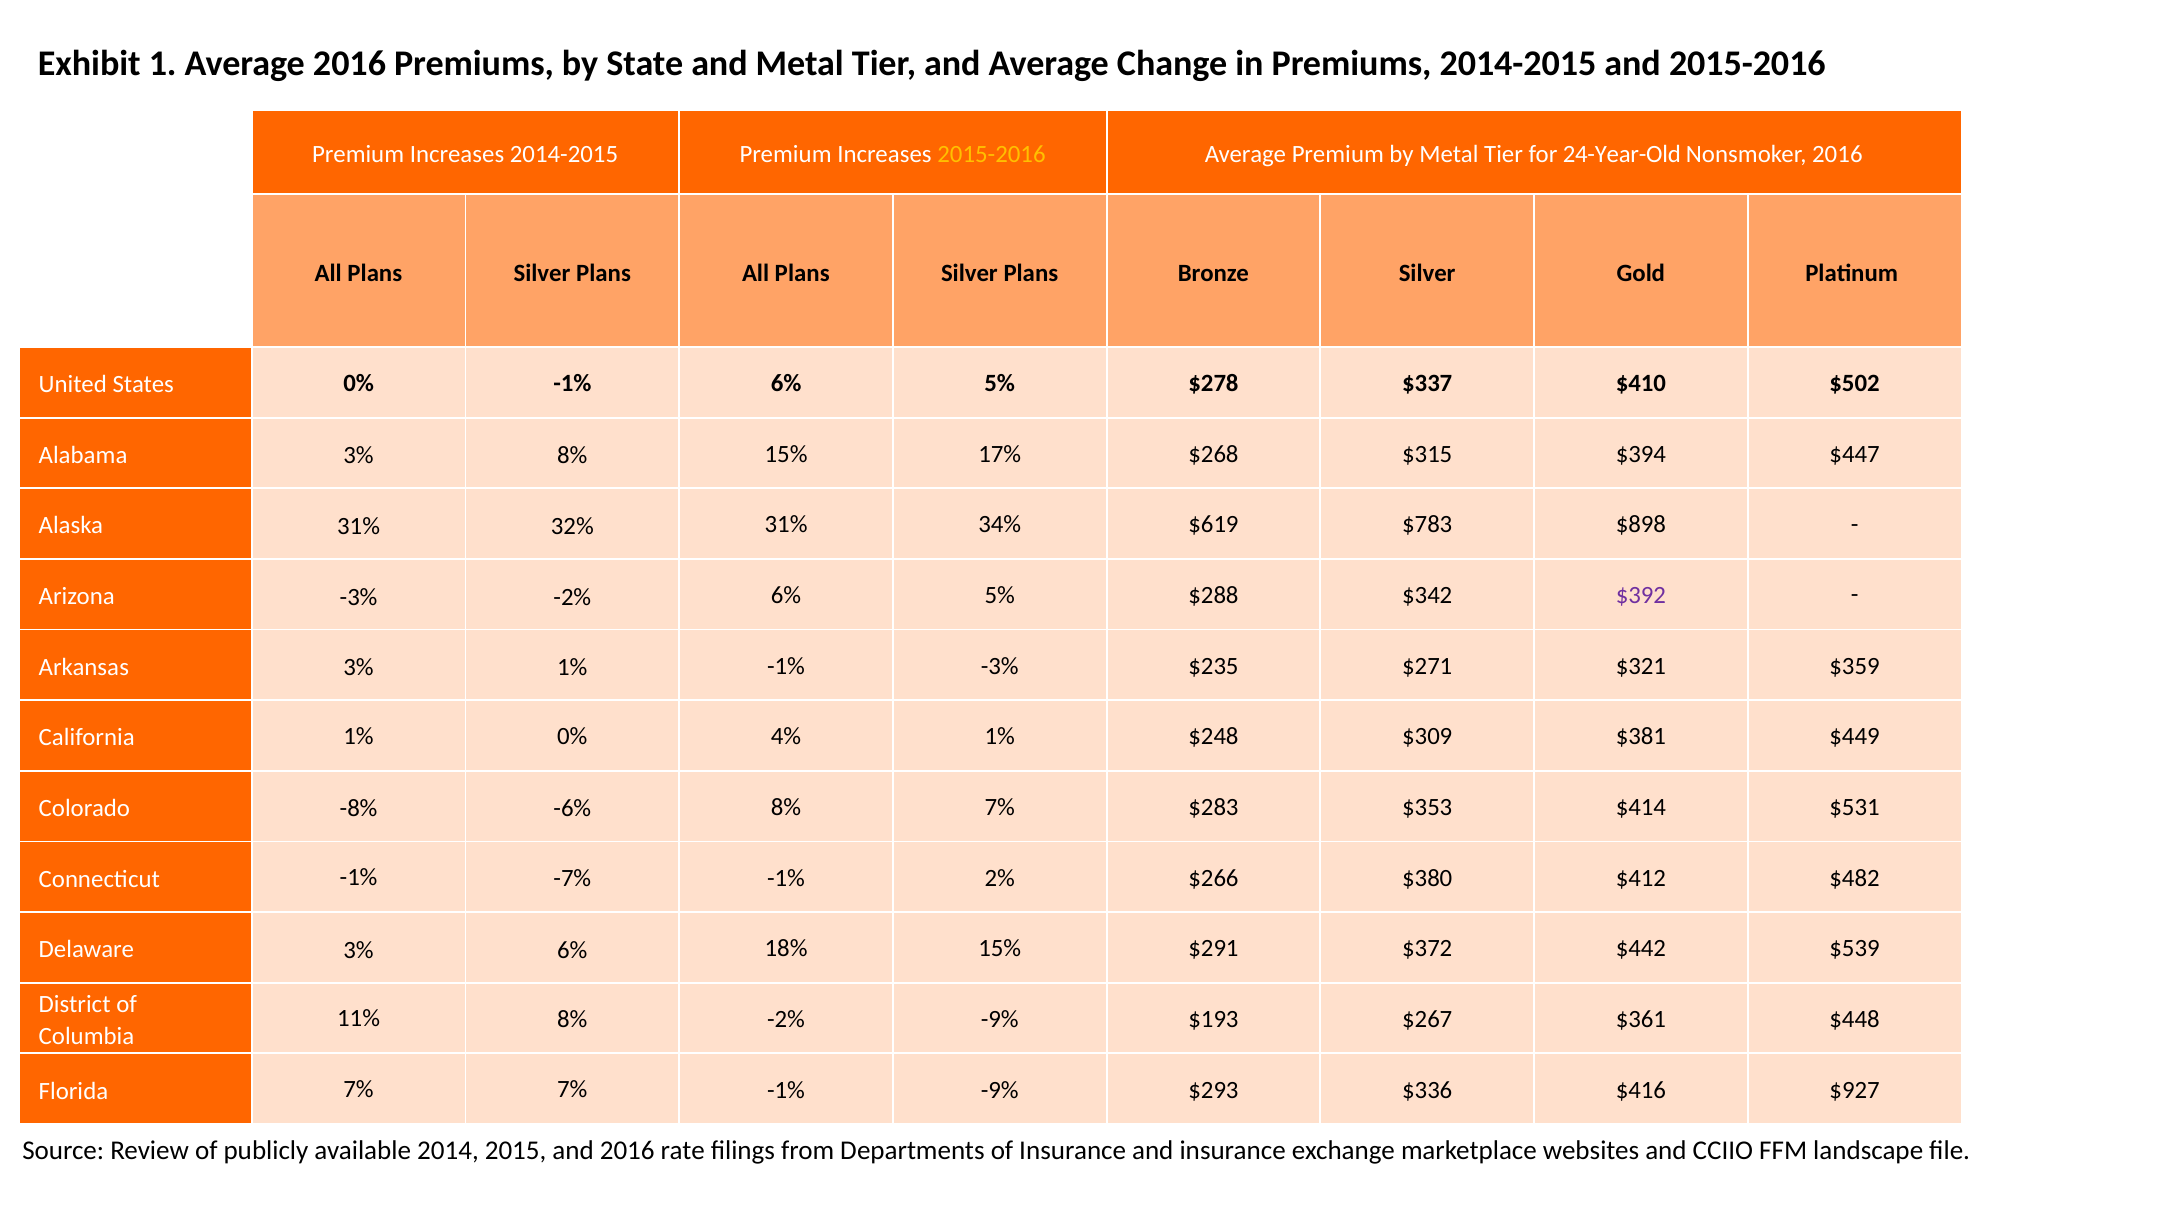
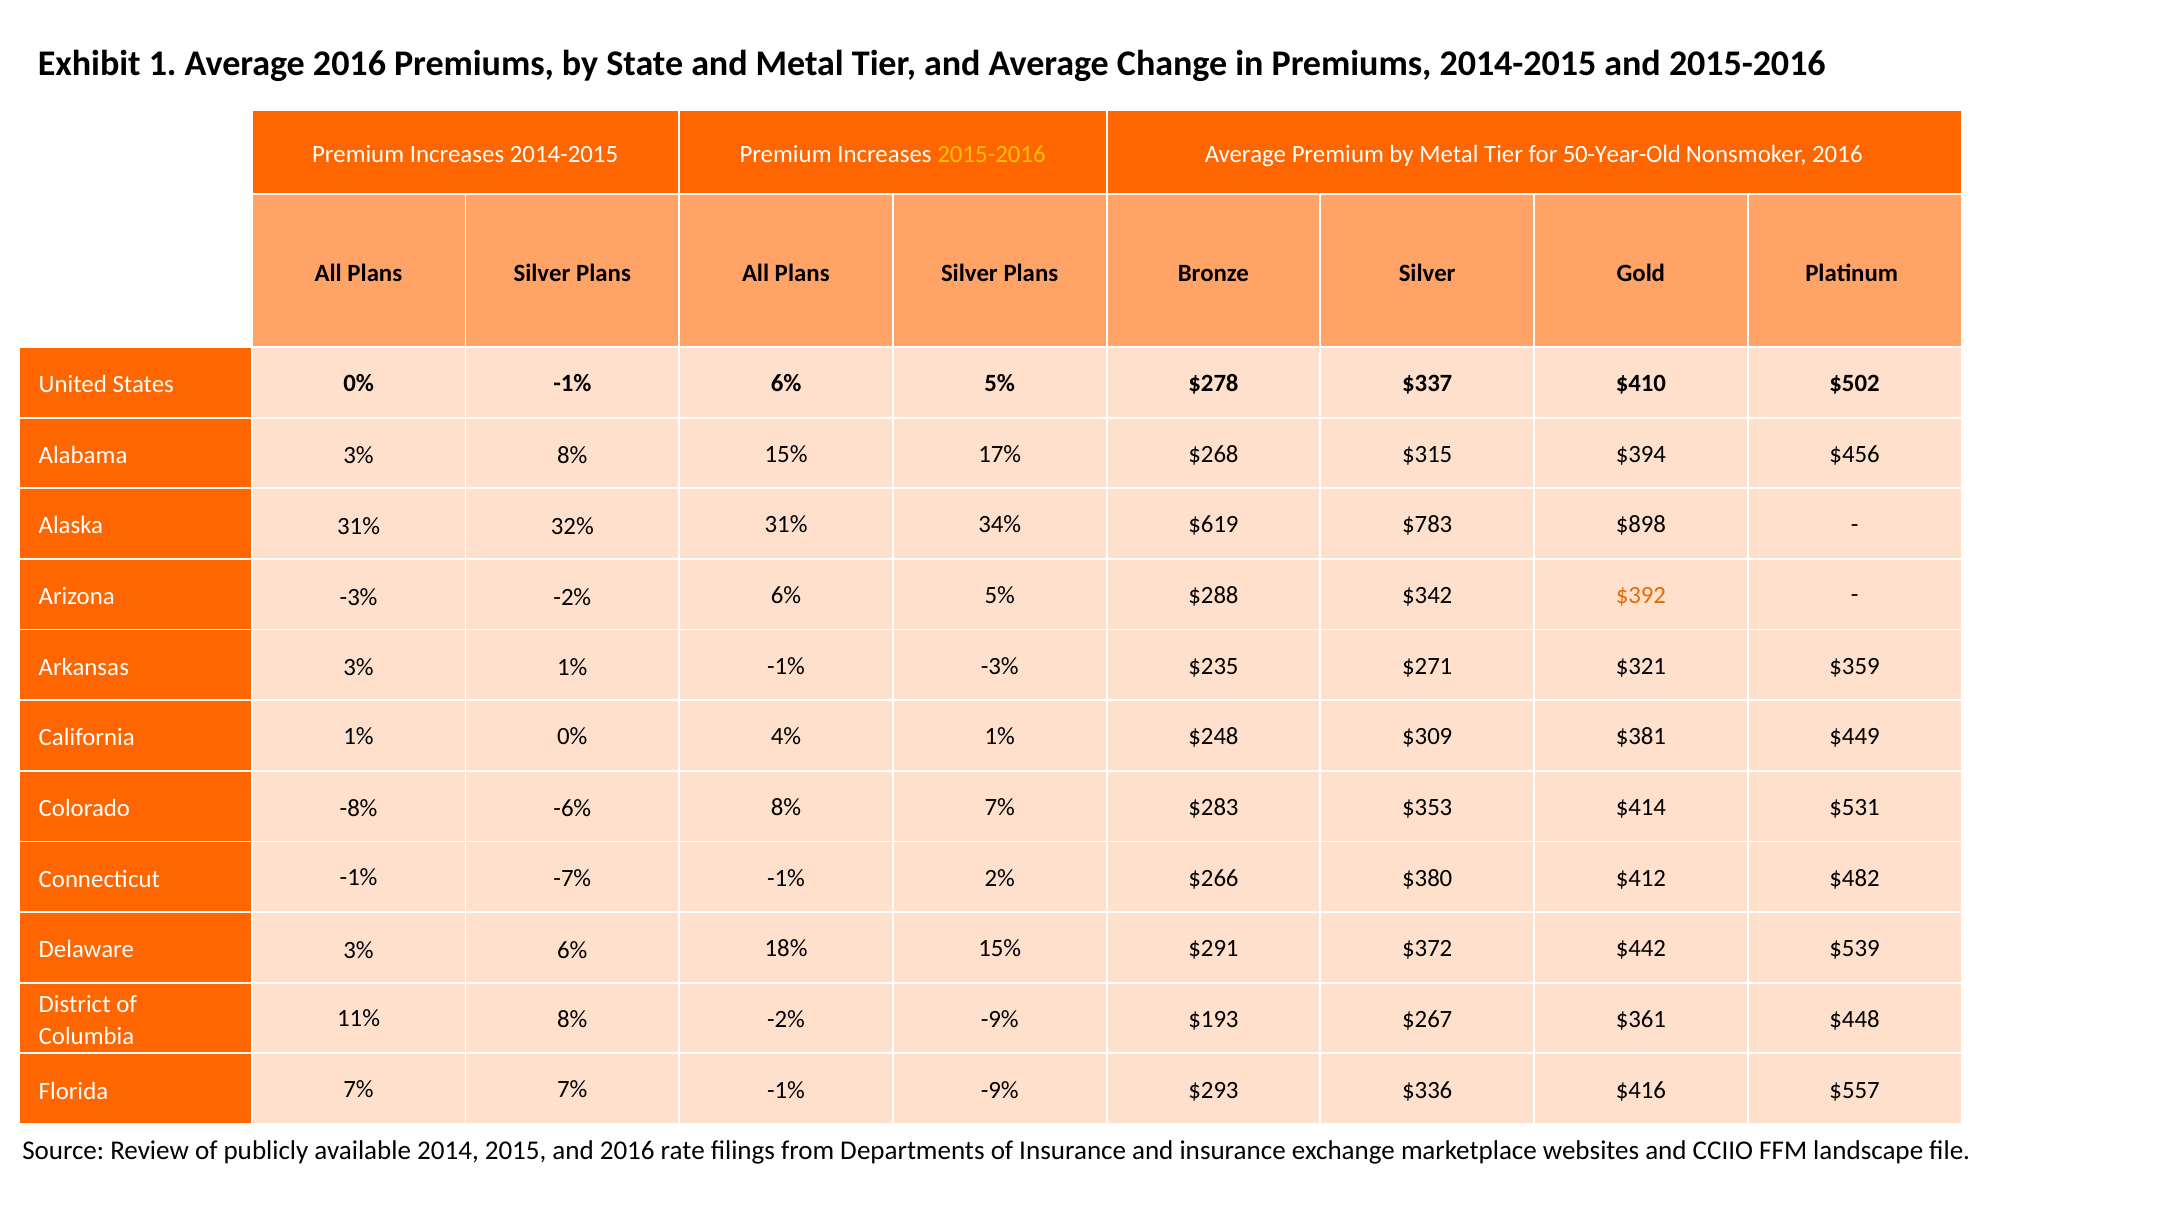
24-Year-Old: 24-Year-Old -> 50-Year-Old
$447: $447 -> $456
$392 colour: purple -> orange
$927: $927 -> $557
